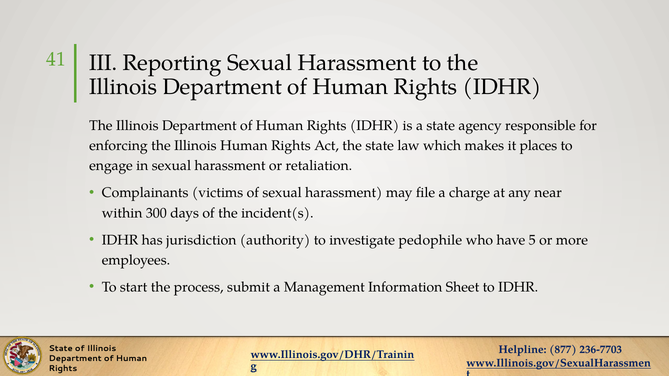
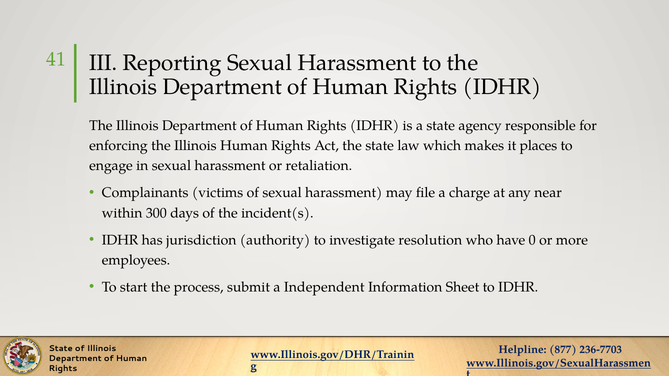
pedophile: pedophile -> resolution
5: 5 -> 0
Management: Management -> Independent
